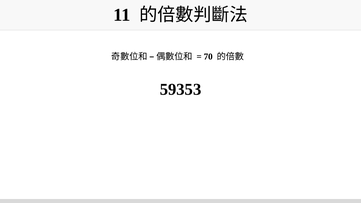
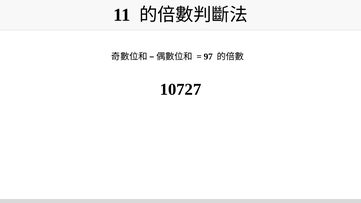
70: 70 -> 97
59353: 59353 -> 10727
